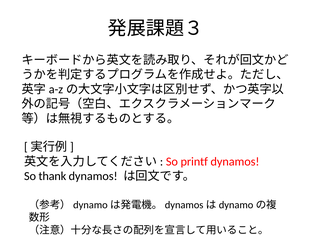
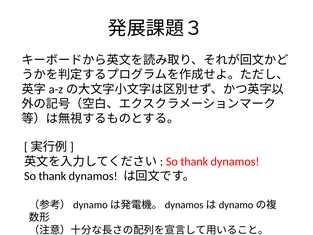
printf at (194, 161): printf -> thank
